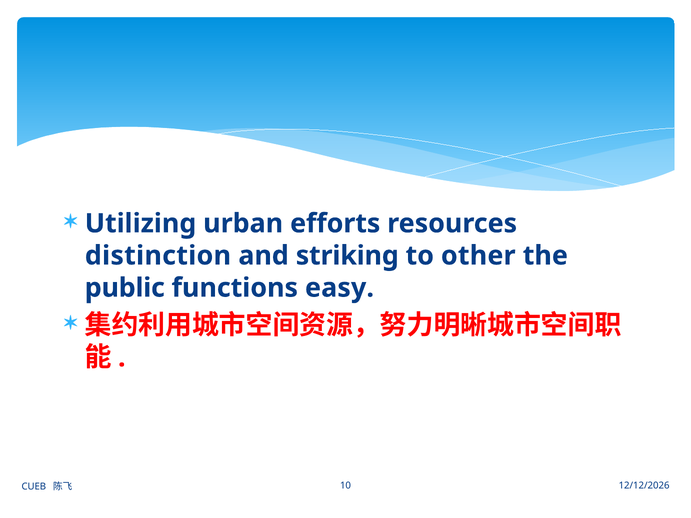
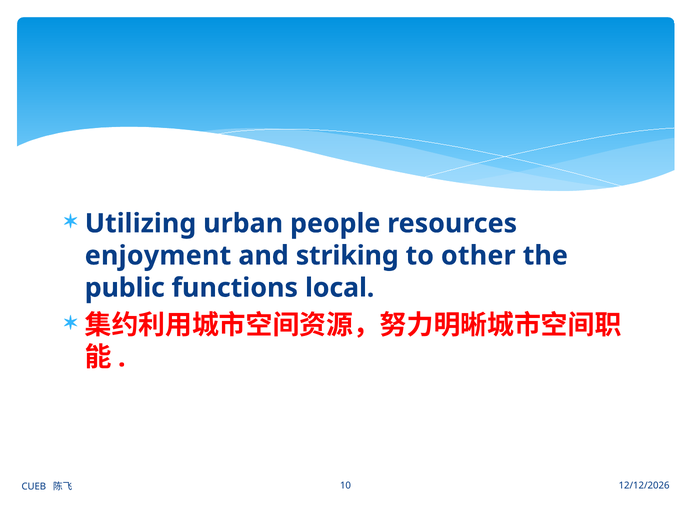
efforts: efforts -> people
distinction: distinction -> enjoyment
easy: easy -> local
